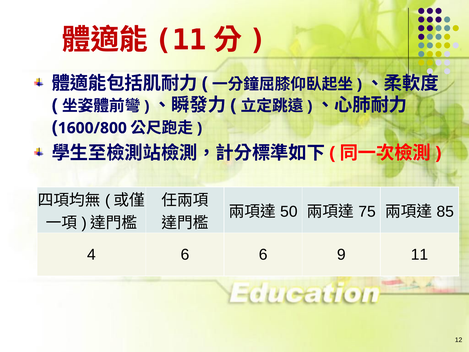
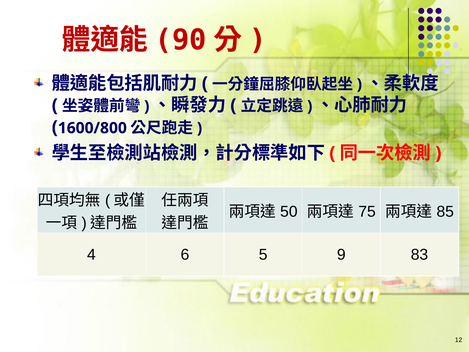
11 at (181, 40): 11 -> 90
6 6: 6 -> 5
9 11: 11 -> 83
